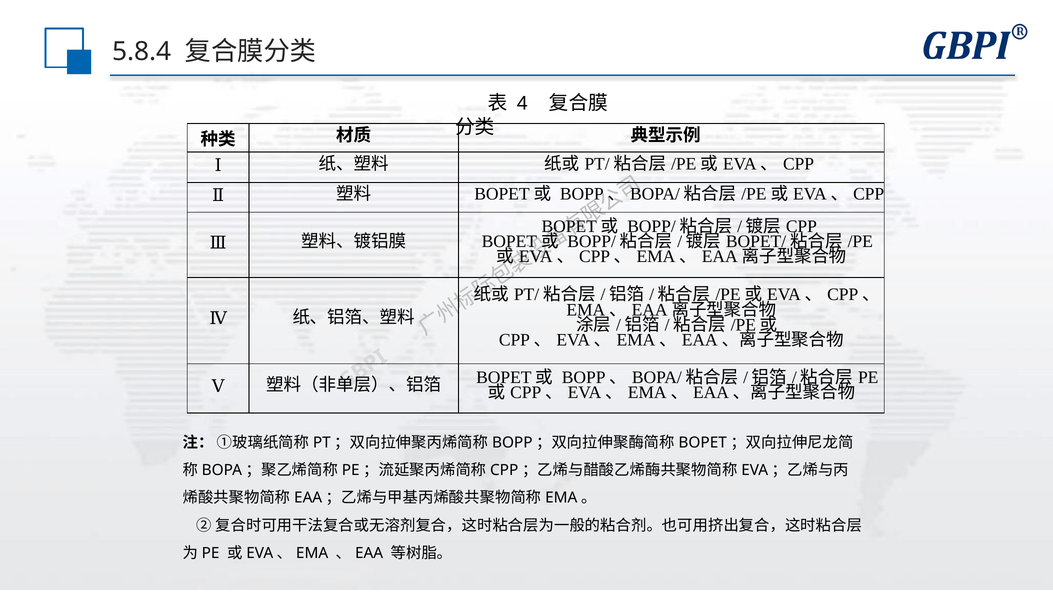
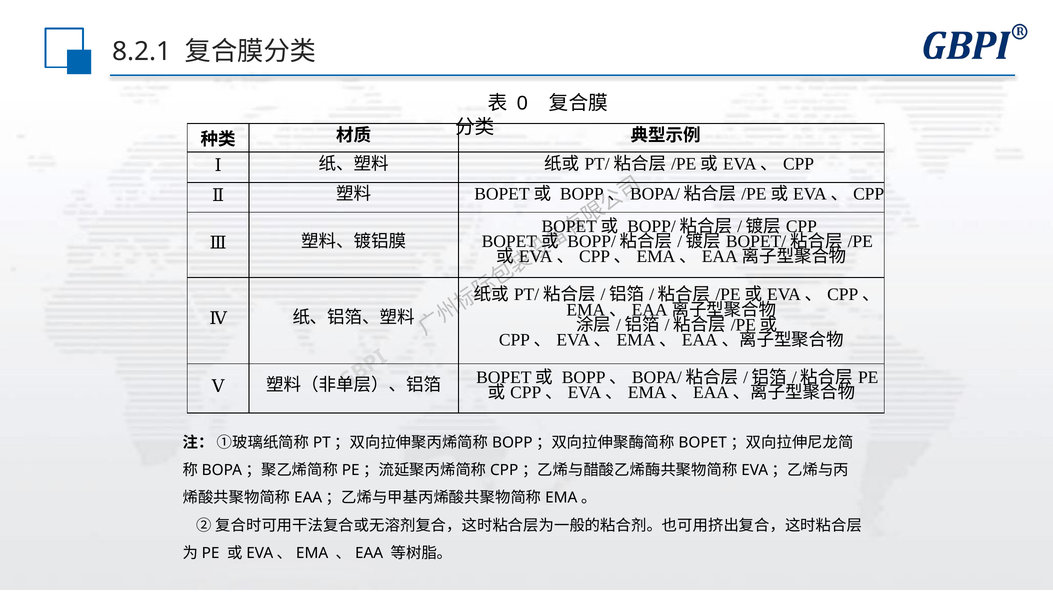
5.8.4: 5.8.4 -> 8.2.1
4: 4 -> 0
